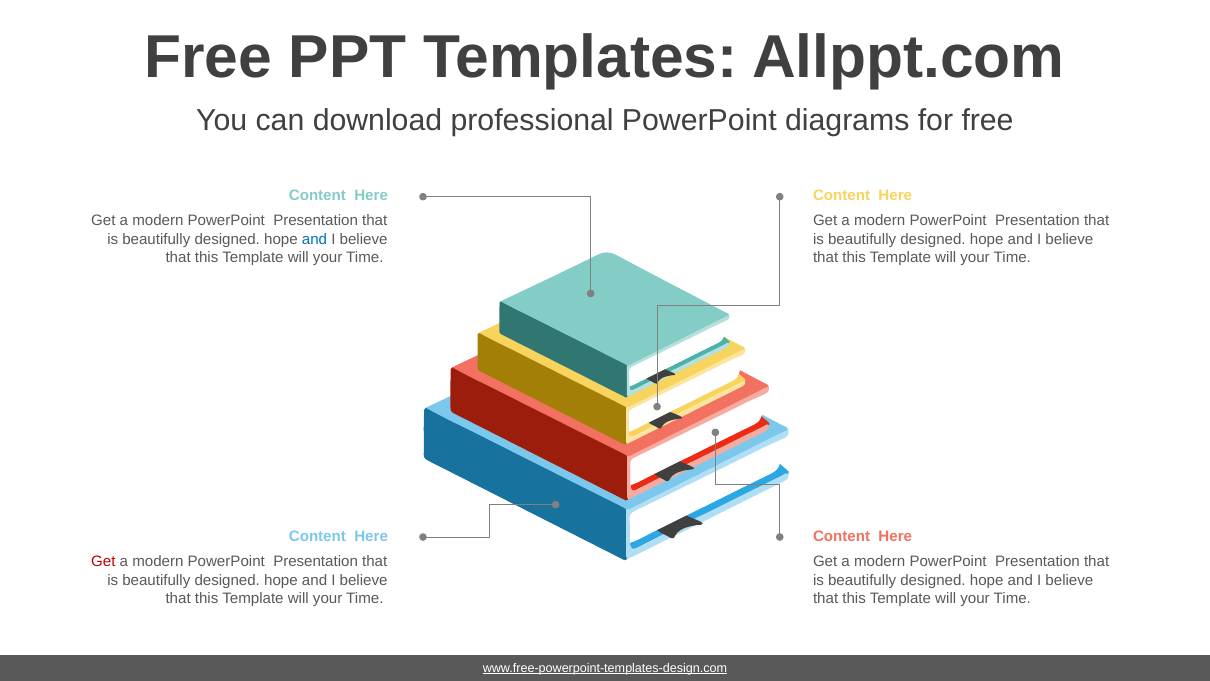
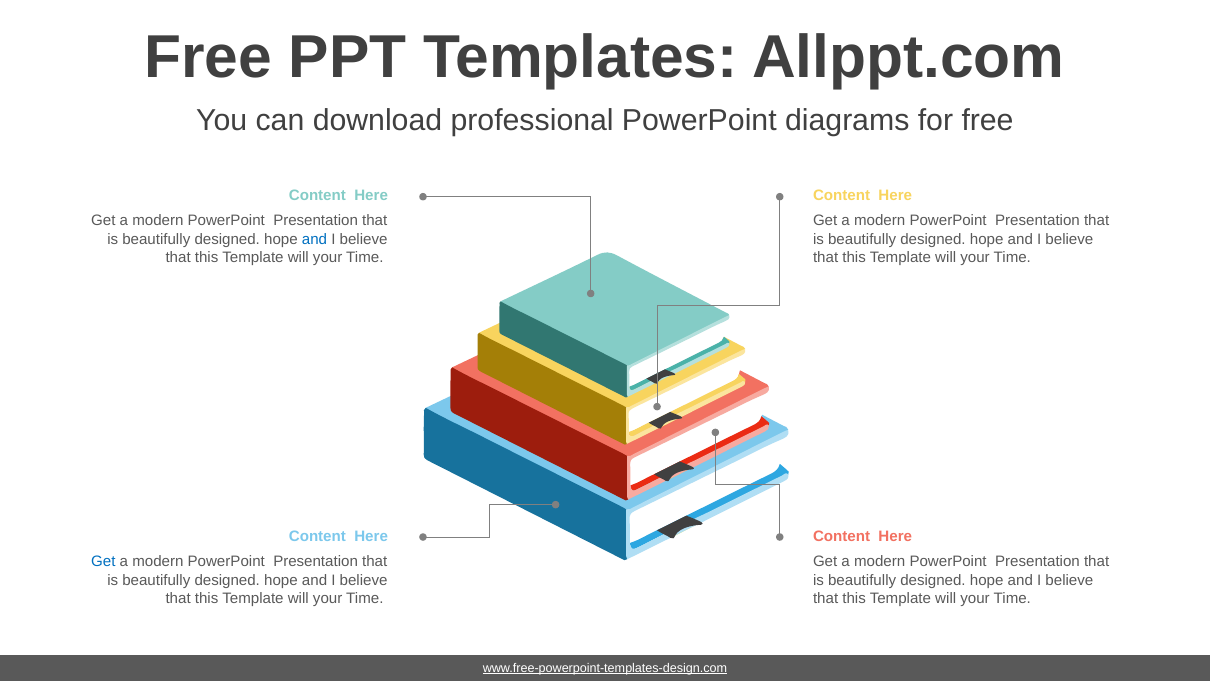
Get at (103, 562) colour: red -> blue
